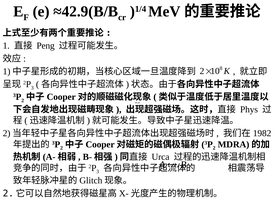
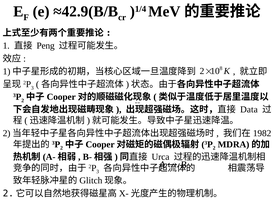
Phys: Phys -> Data
